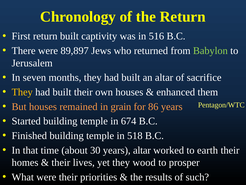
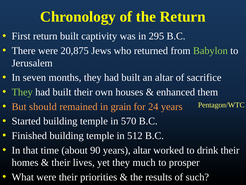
516: 516 -> 295
89,897: 89,897 -> 20,875
They at (22, 92) colour: yellow -> light green
But houses: houses -> should
86: 86 -> 24
674: 674 -> 570
518: 518 -> 512
30: 30 -> 90
earth: earth -> drink
wood: wood -> much
